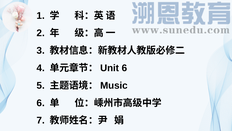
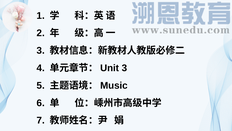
6 at (124, 68): 6 -> 3
